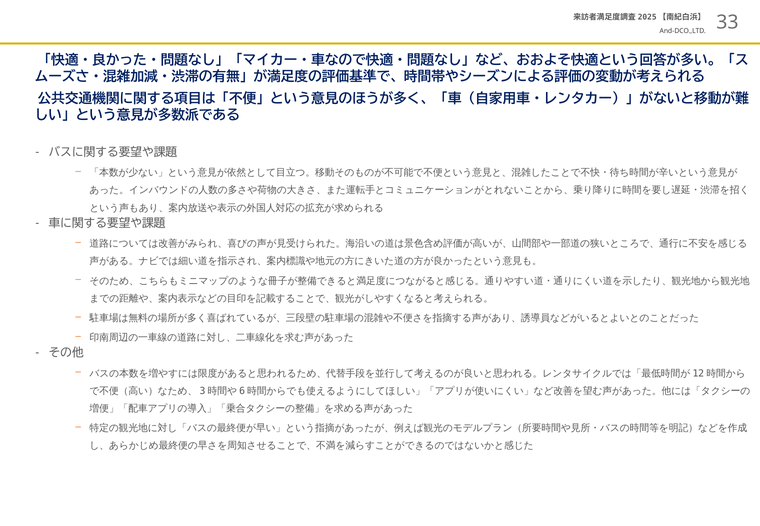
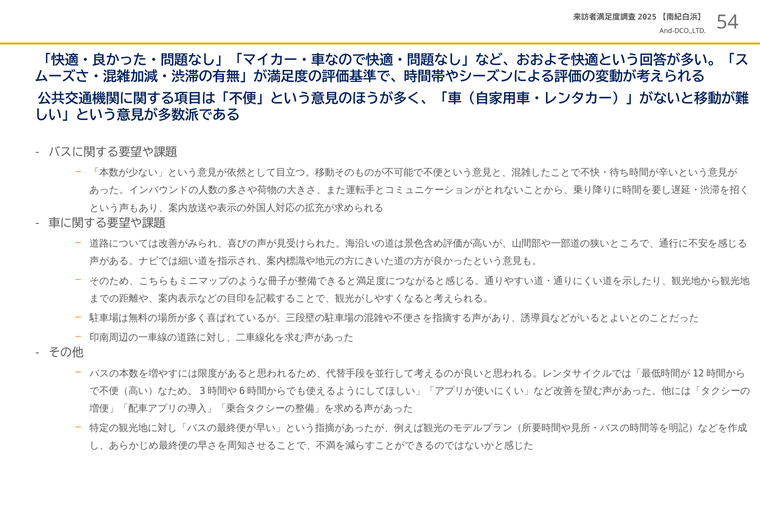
33: 33 -> 54
